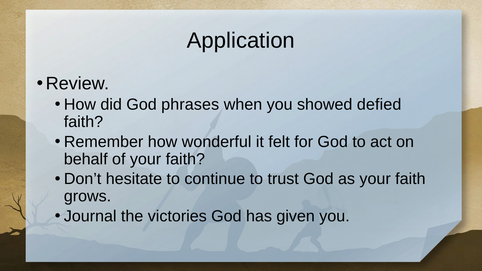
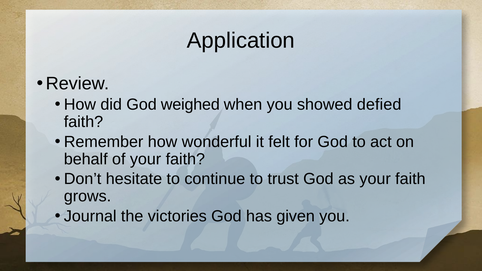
phrases: phrases -> weighed
